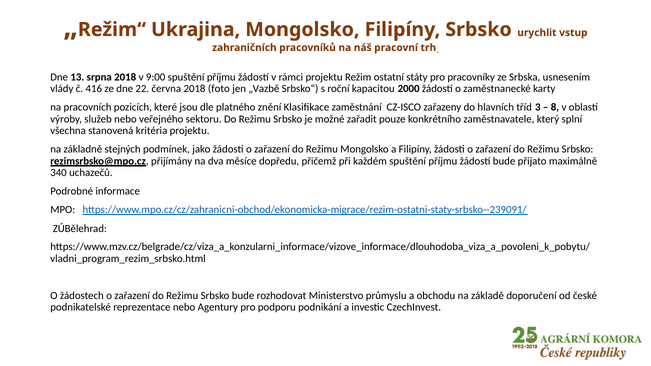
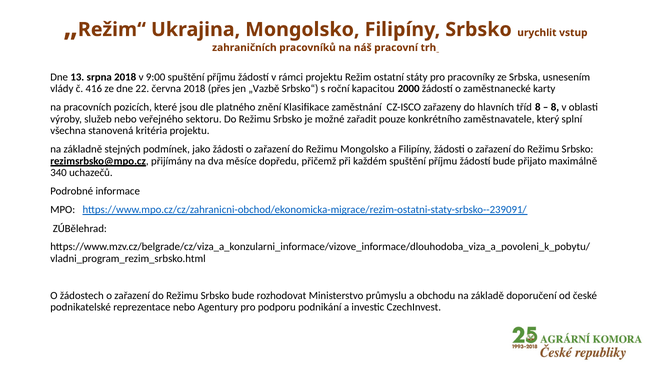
foto: foto -> přes
tříd 3: 3 -> 8
